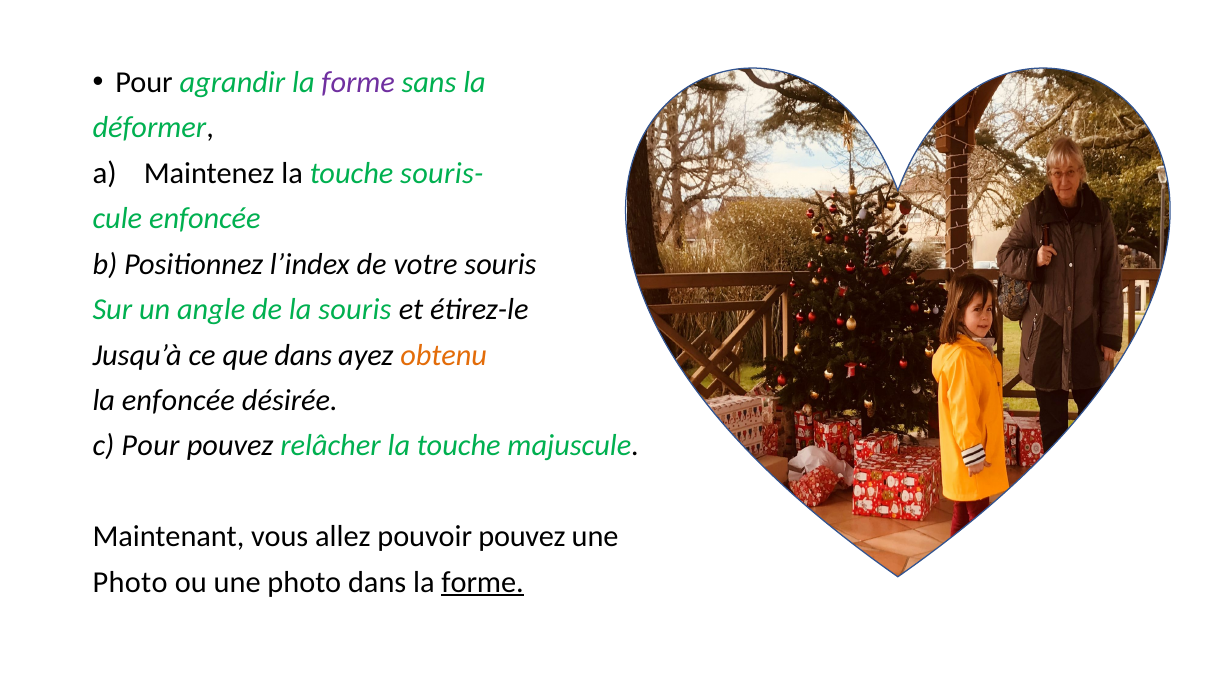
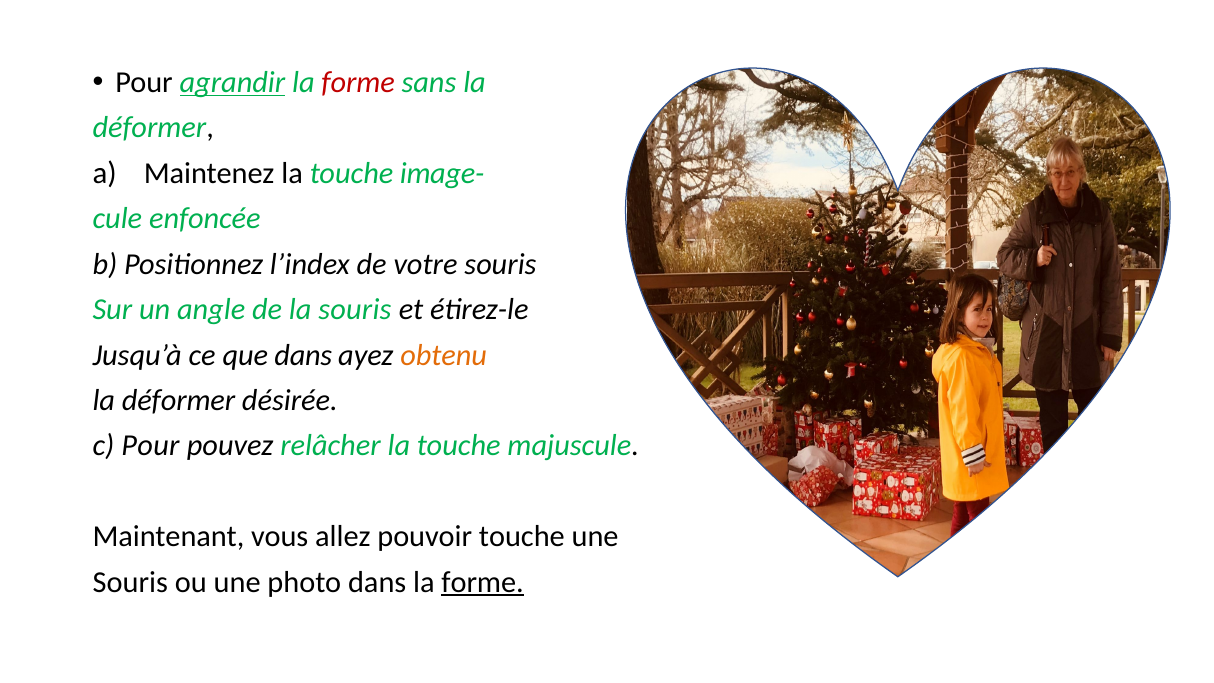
agrandir underline: none -> present
forme at (358, 82) colour: purple -> red
souris-: souris- -> image-
enfoncée at (178, 400): enfoncée -> déformer
pouvoir pouvez: pouvez -> touche
Photo at (130, 582): Photo -> Souris
